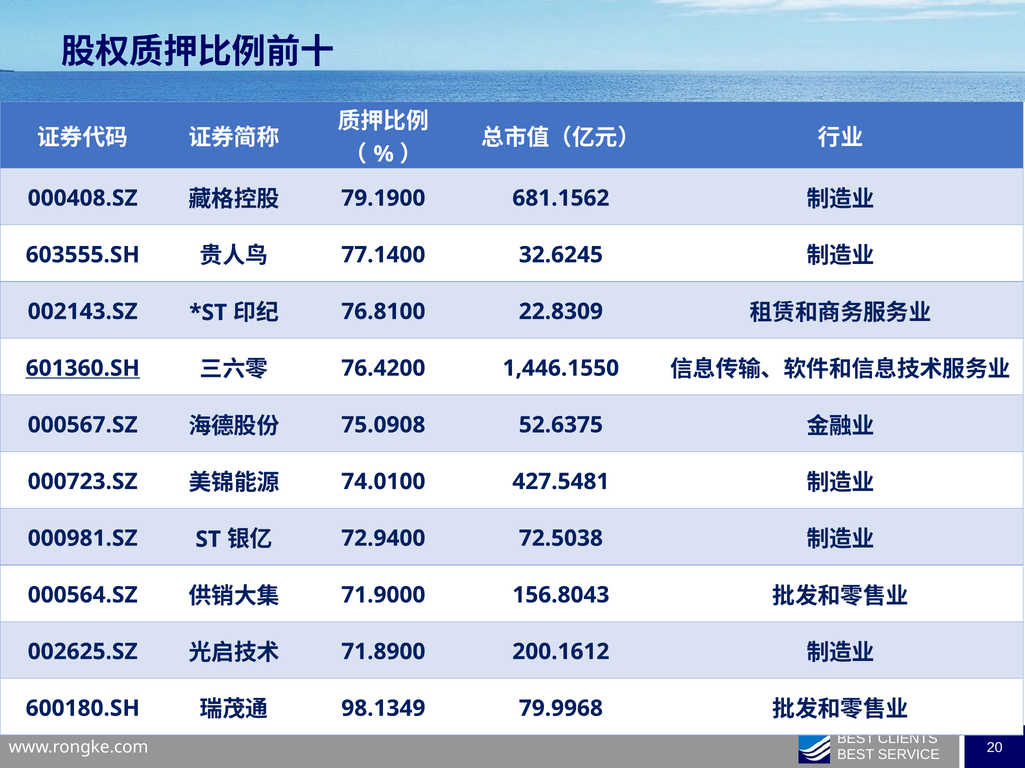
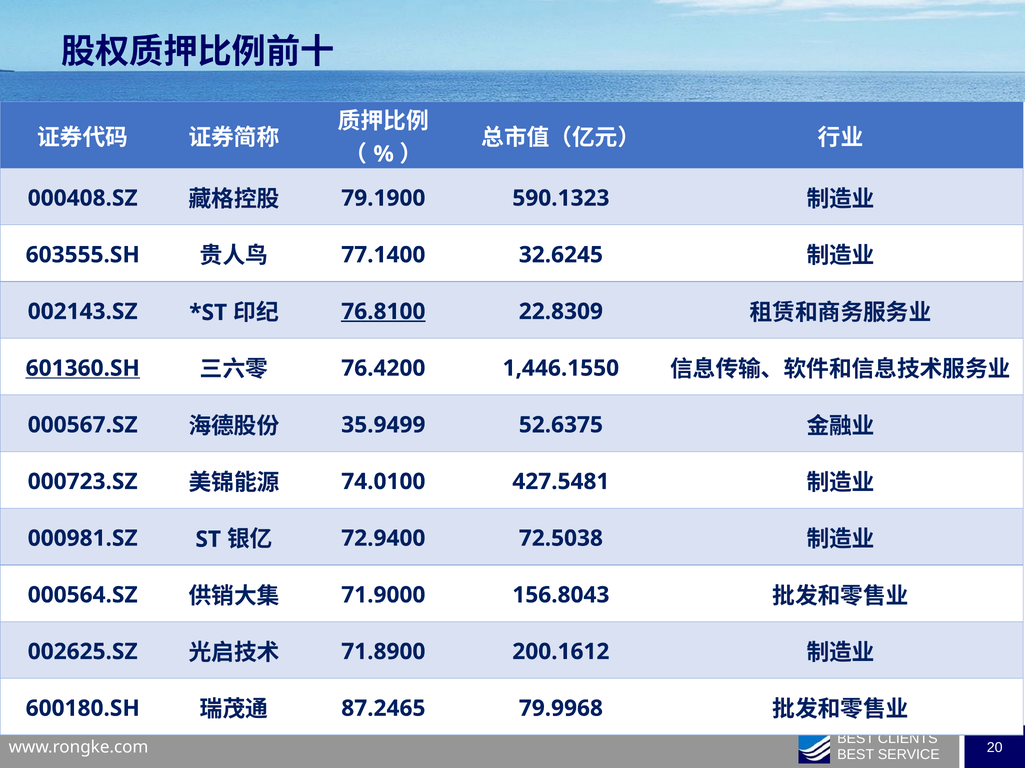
681.1562: 681.1562 -> 590.1323
76.8100 underline: none -> present
75.0908: 75.0908 -> 35.9499
98.1349: 98.1349 -> 87.2465
